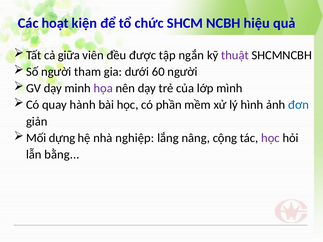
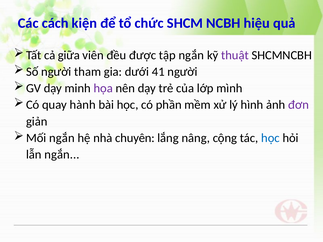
hoạt: hoạt -> cách
60: 60 -> 41
đơn colour: blue -> purple
Mối dựng: dựng -> ngắn
nghiệp: nghiệp -> chuyên
học at (270, 138) colour: purple -> blue
lẫn bằng: bằng -> ngắn
